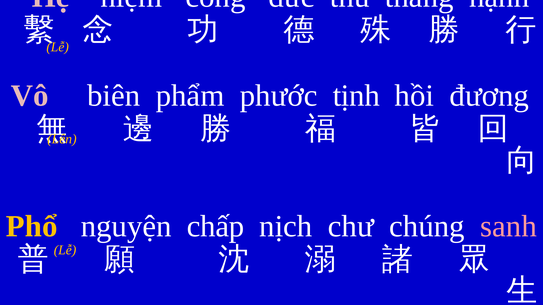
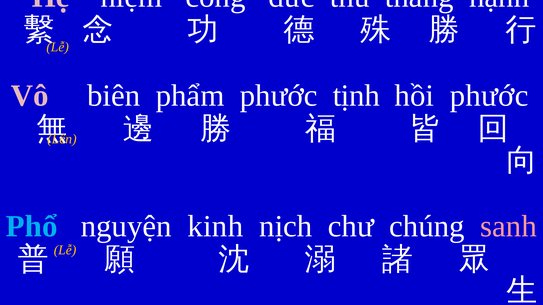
hồi đương: đương -> phước
Phổ colour: yellow -> light blue
chấp: chấp -> kinh
